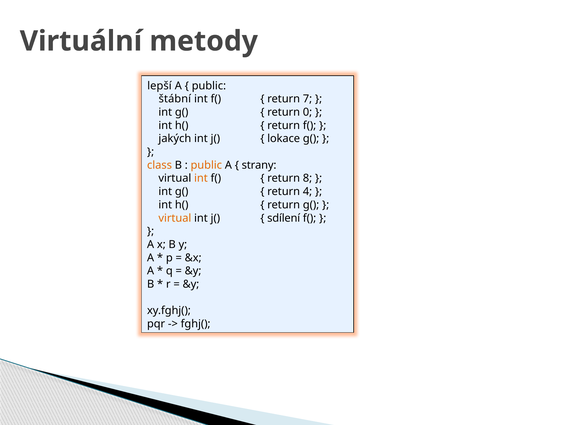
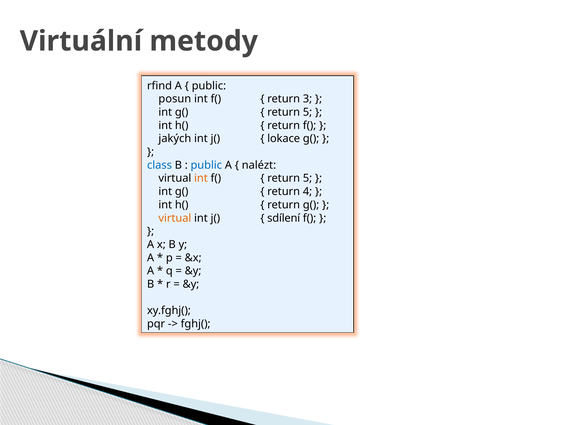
lepší: lepší -> rfind
štábní: štábní -> posun
7: 7 -> 3
0 at (308, 112): 0 -> 5
class colour: orange -> blue
public at (206, 165) colour: orange -> blue
strany: strany -> nalézt
8 at (308, 178): 8 -> 5
